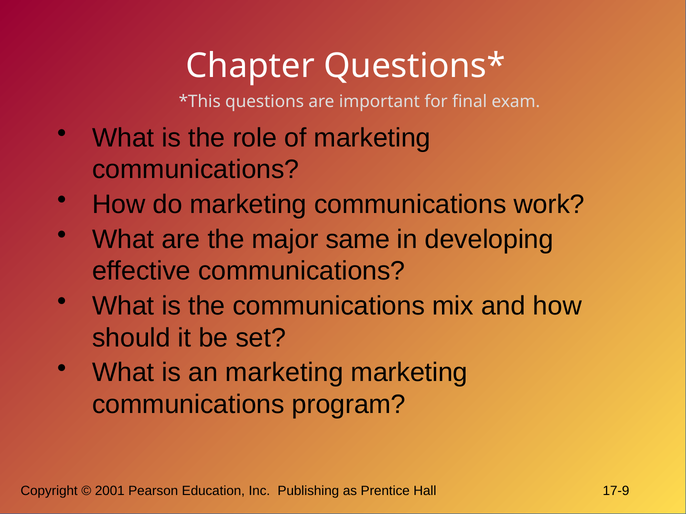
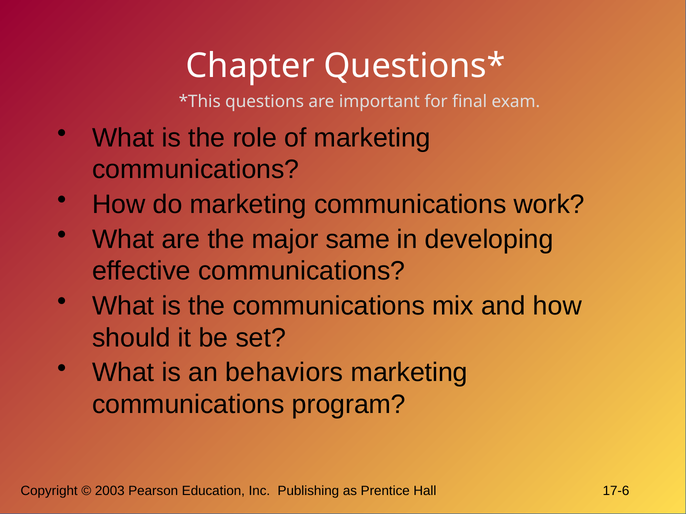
an marketing: marketing -> behaviors
2001: 2001 -> 2003
17-9: 17-9 -> 17-6
